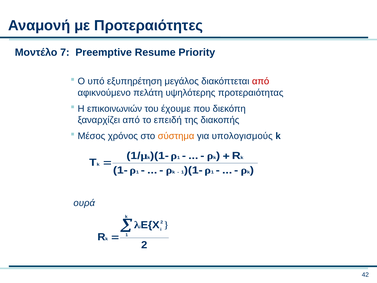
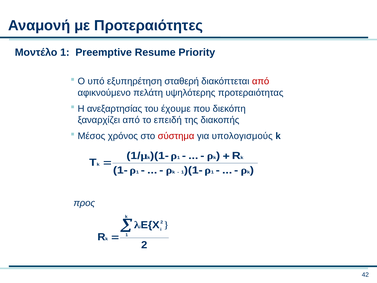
Μοντέλο 7: 7 -> 1
μεγάλος: μεγάλος -> σταθερή
επικοινωνιών: επικοινωνιών -> ανεξαρτησίας
σύστημα colour: orange -> red
ουρά: ουρά -> προς
